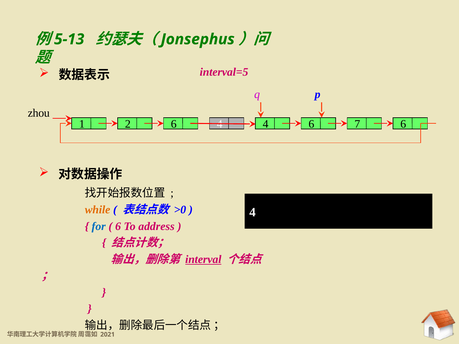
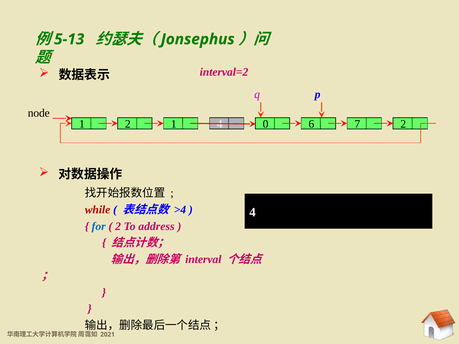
interval=5: interval=5 -> interval=2
zhou: zhou -> node
1 2 6: 6 -> 1
4 4: 4 -> 0
6 7 6: 6 -> 2
while colour: orange -> red
>0: >0 -> >4
6 at (118, 226): 6 -> 2
interval underline: present -> none
